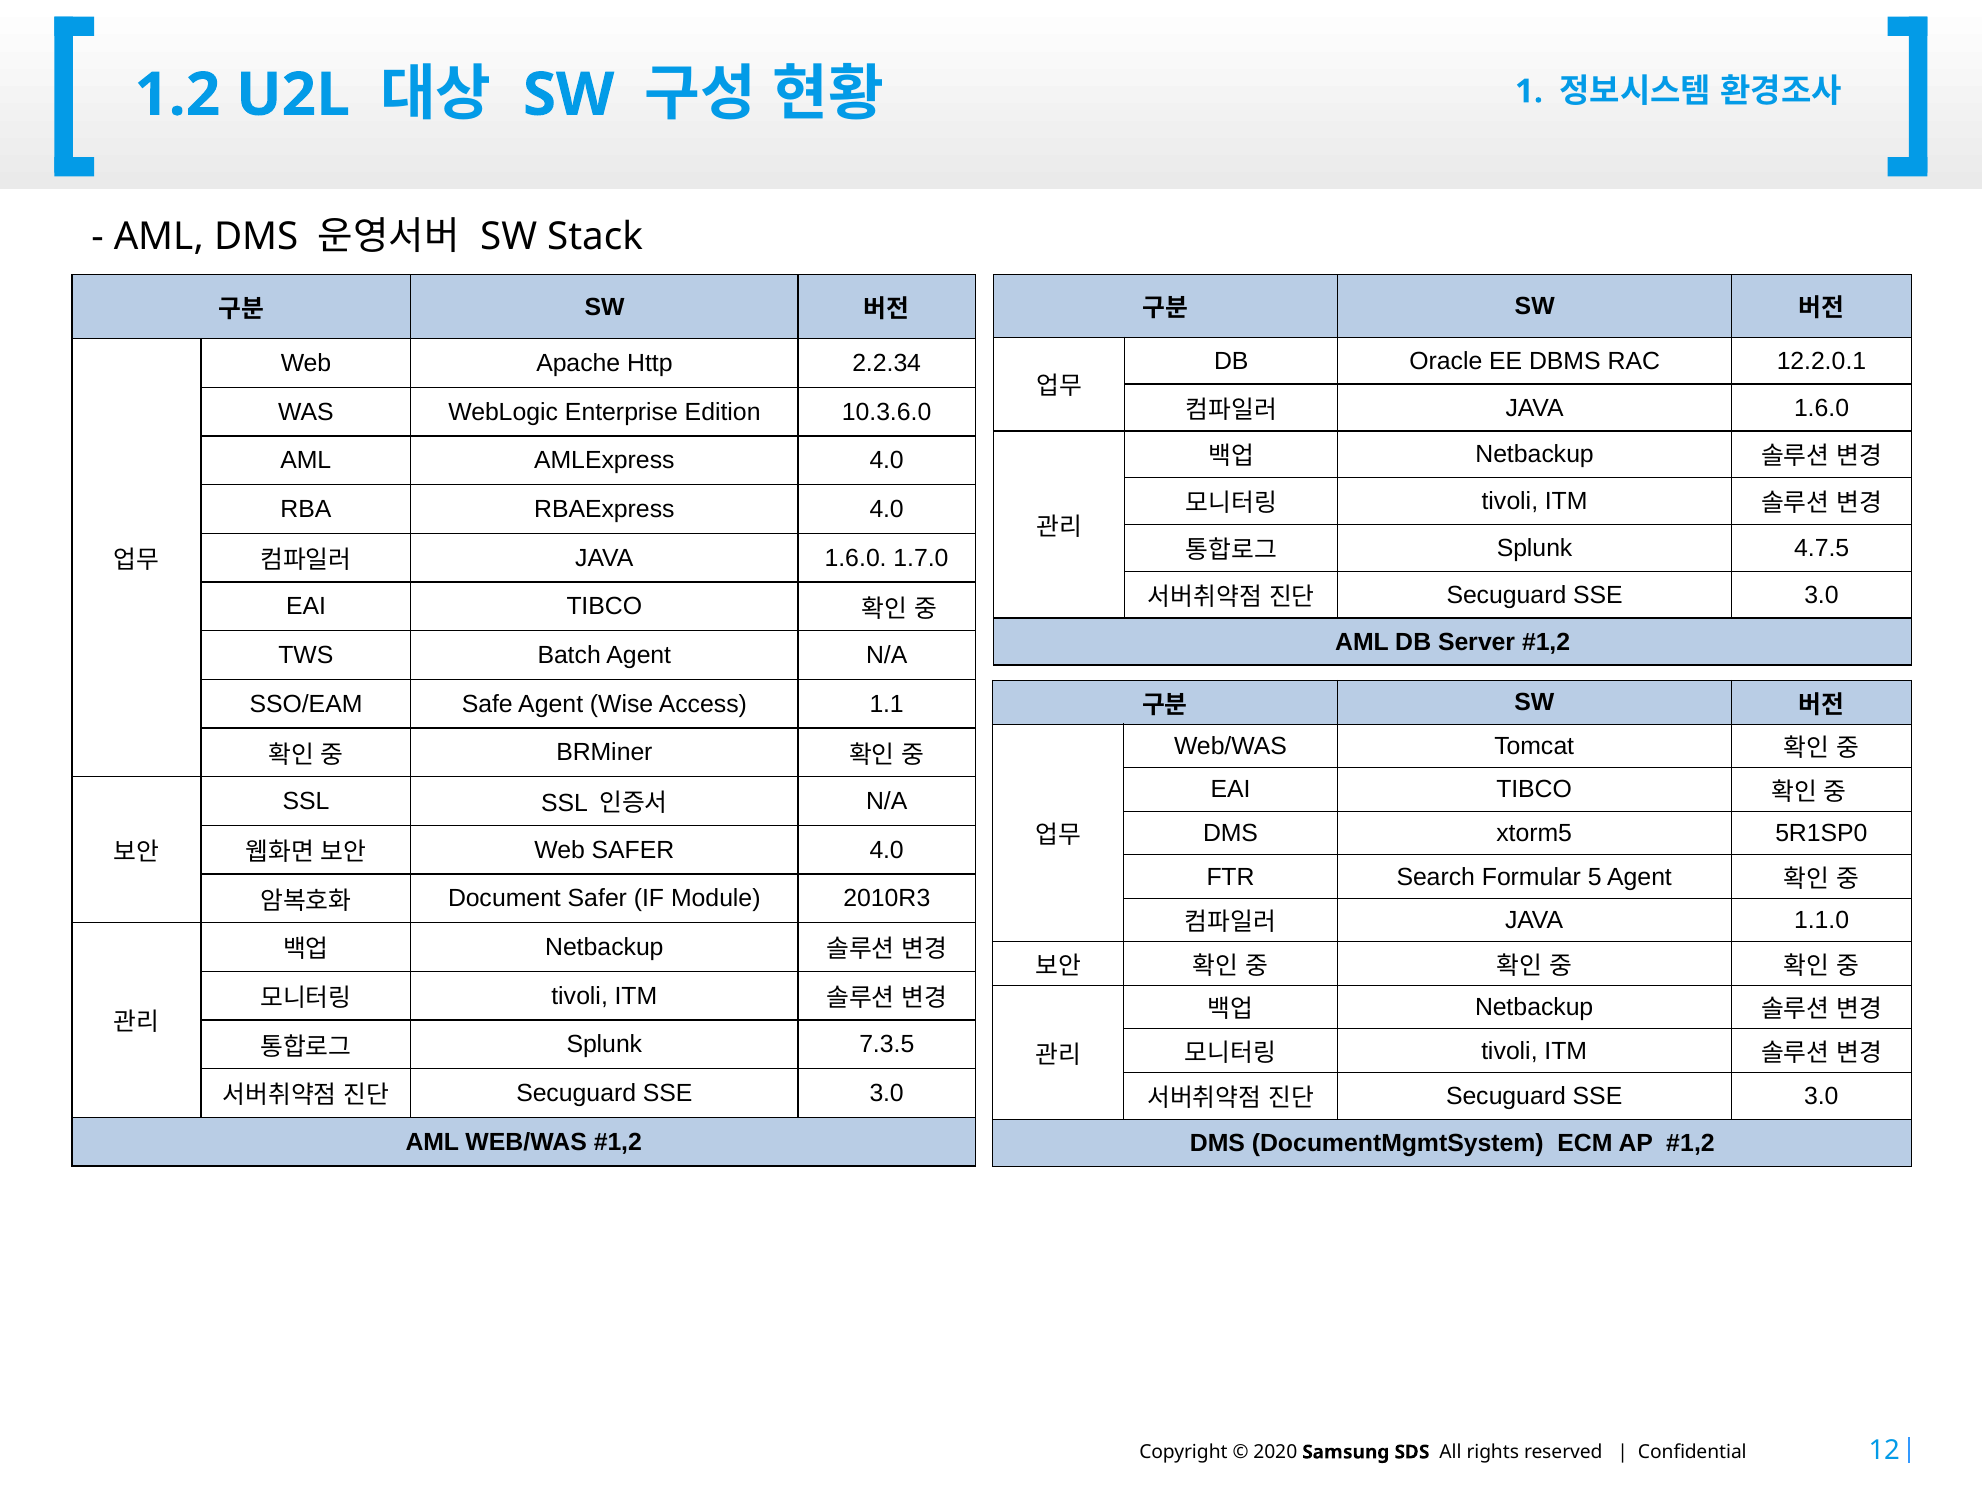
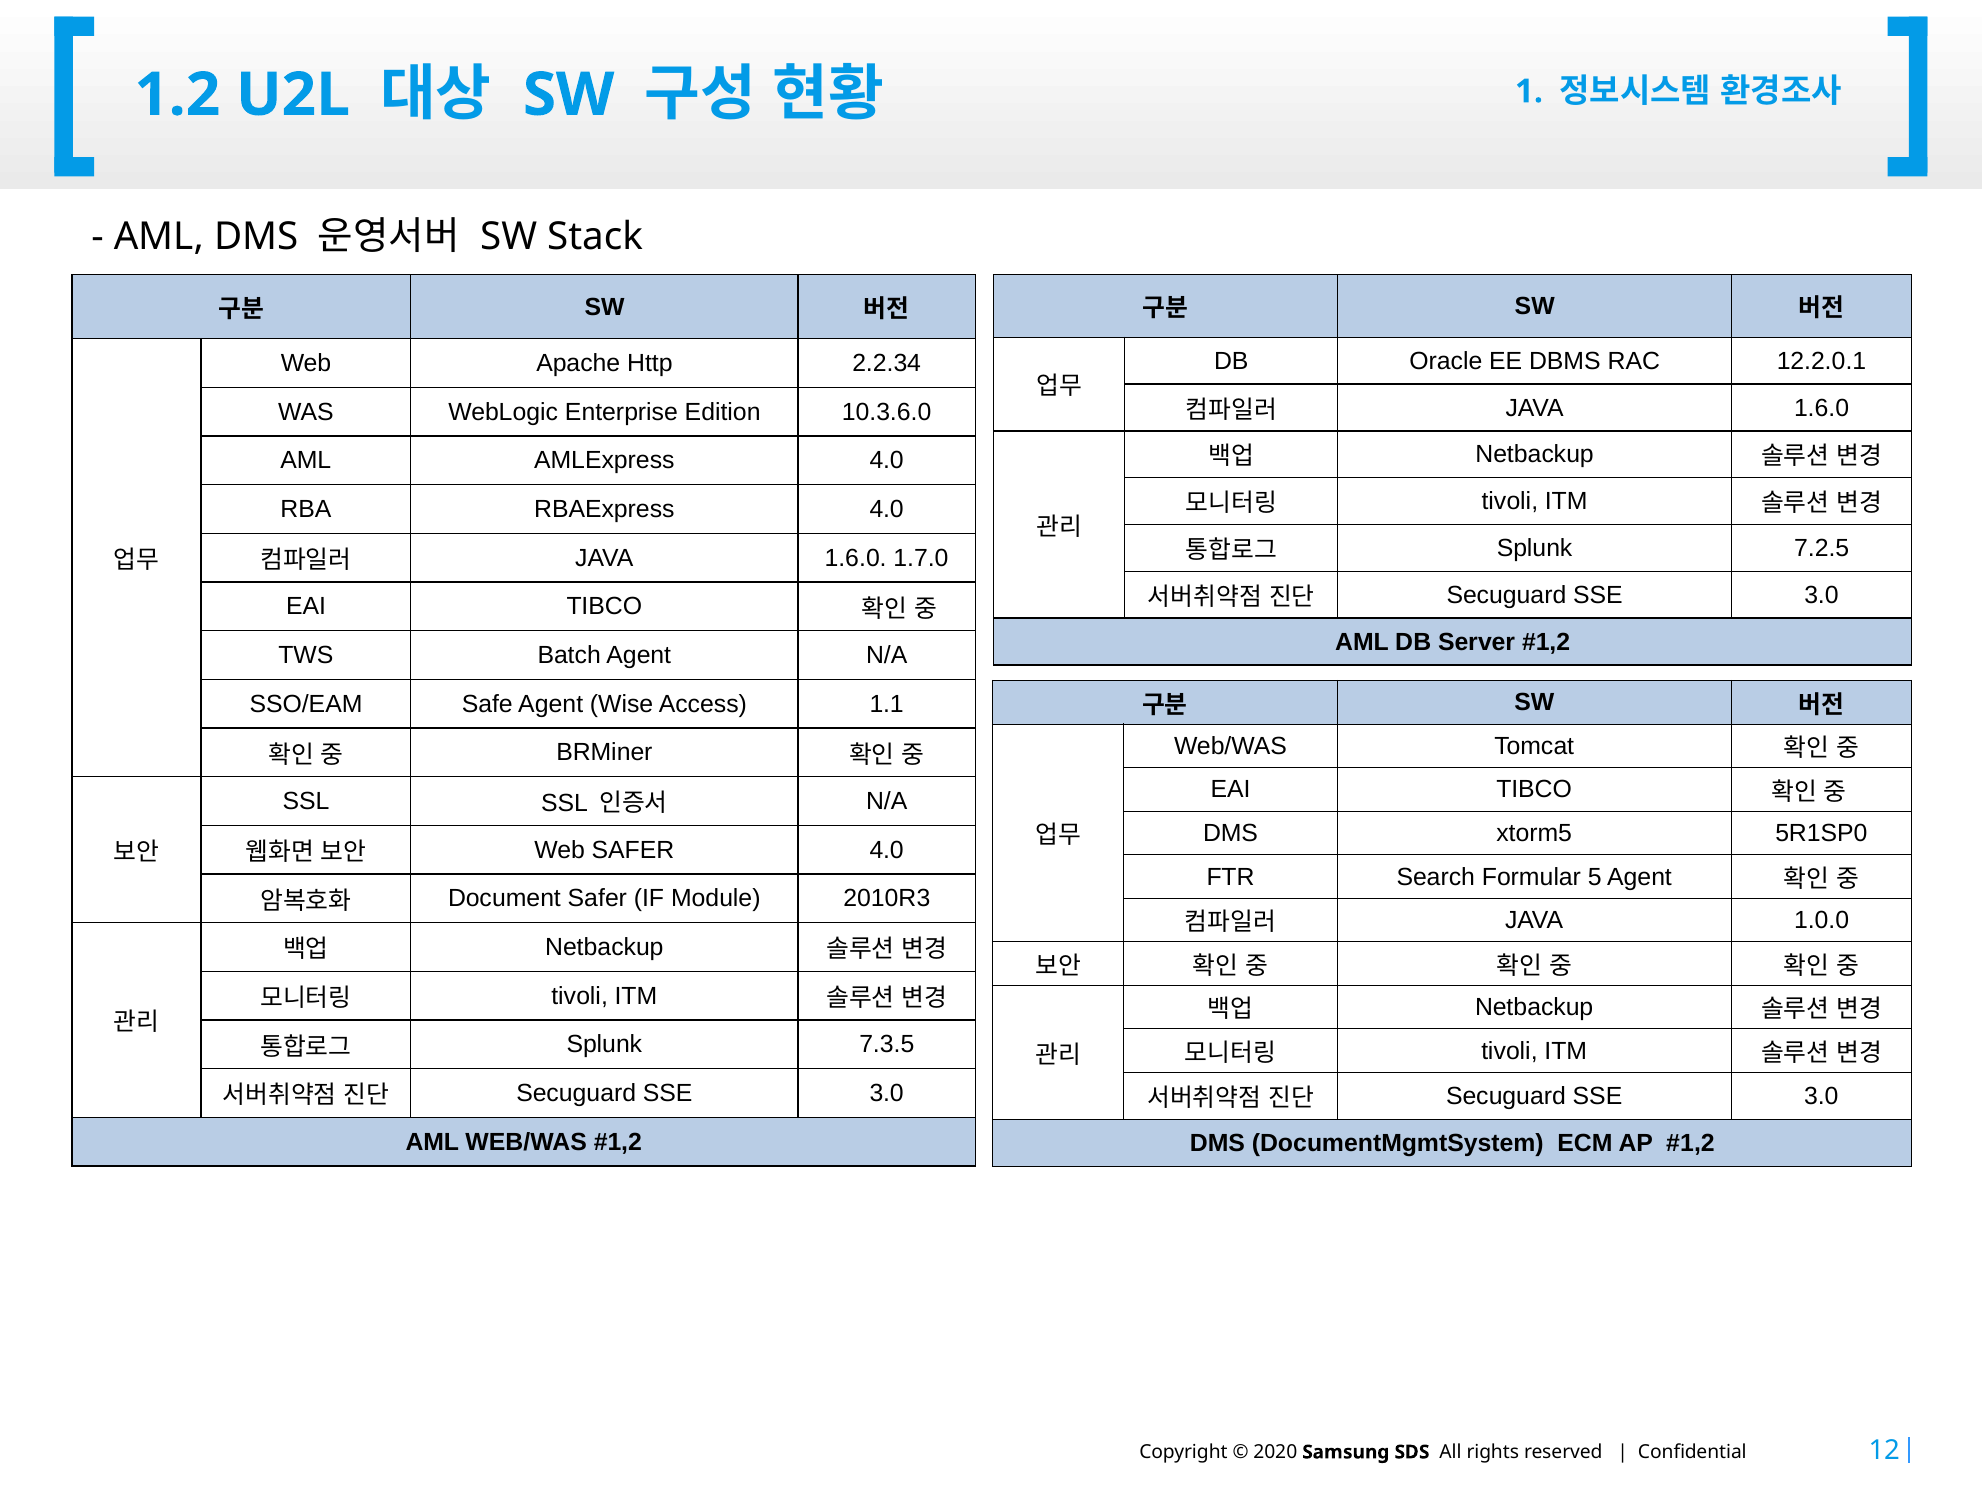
4.7.5: 4.7.5 -> 7.2.5
1.1.0: 1.1.0 -> 1.0.0
